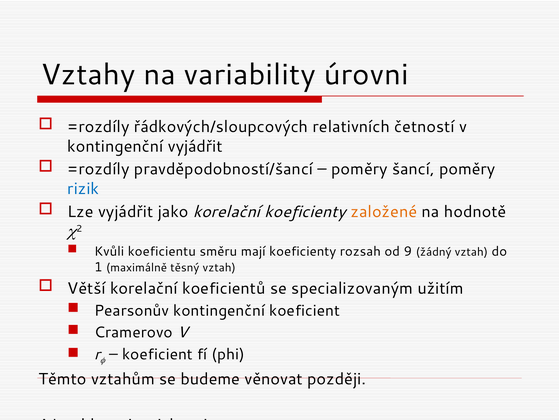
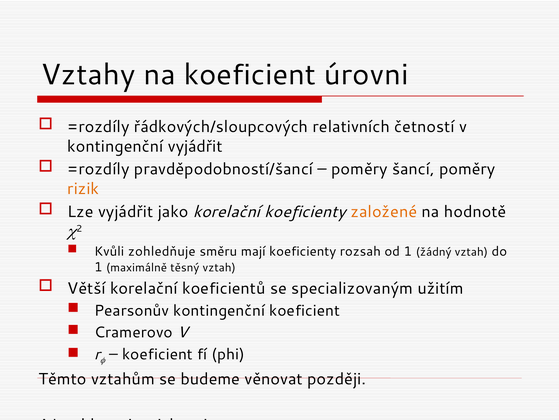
na variability: variability -> koeficient
rizik colour: blue -> orange
koeficientu: koeficientu -> zohledňuje
od 9: 9 -> 1
